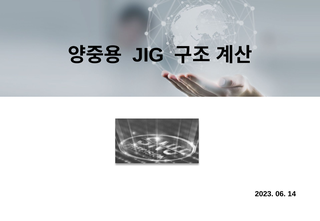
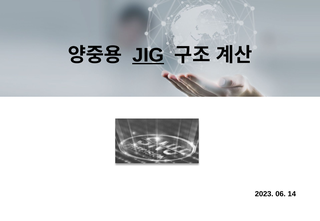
JIG underline: none -> present
